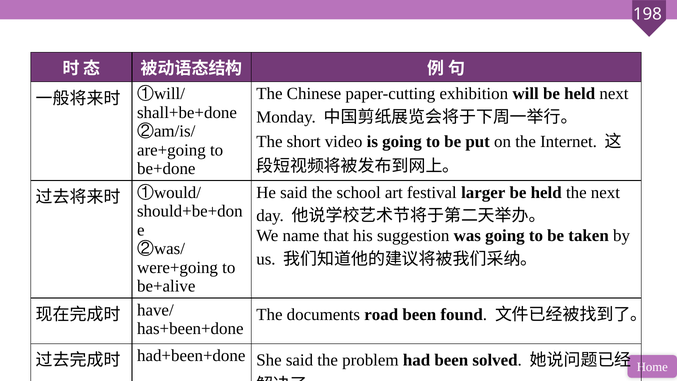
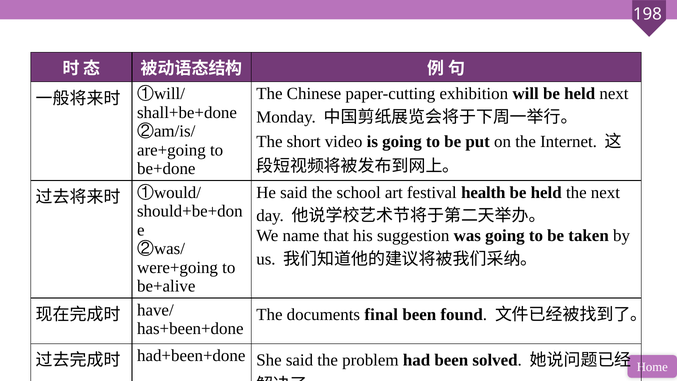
larger: larger -> health
road: road -> final
